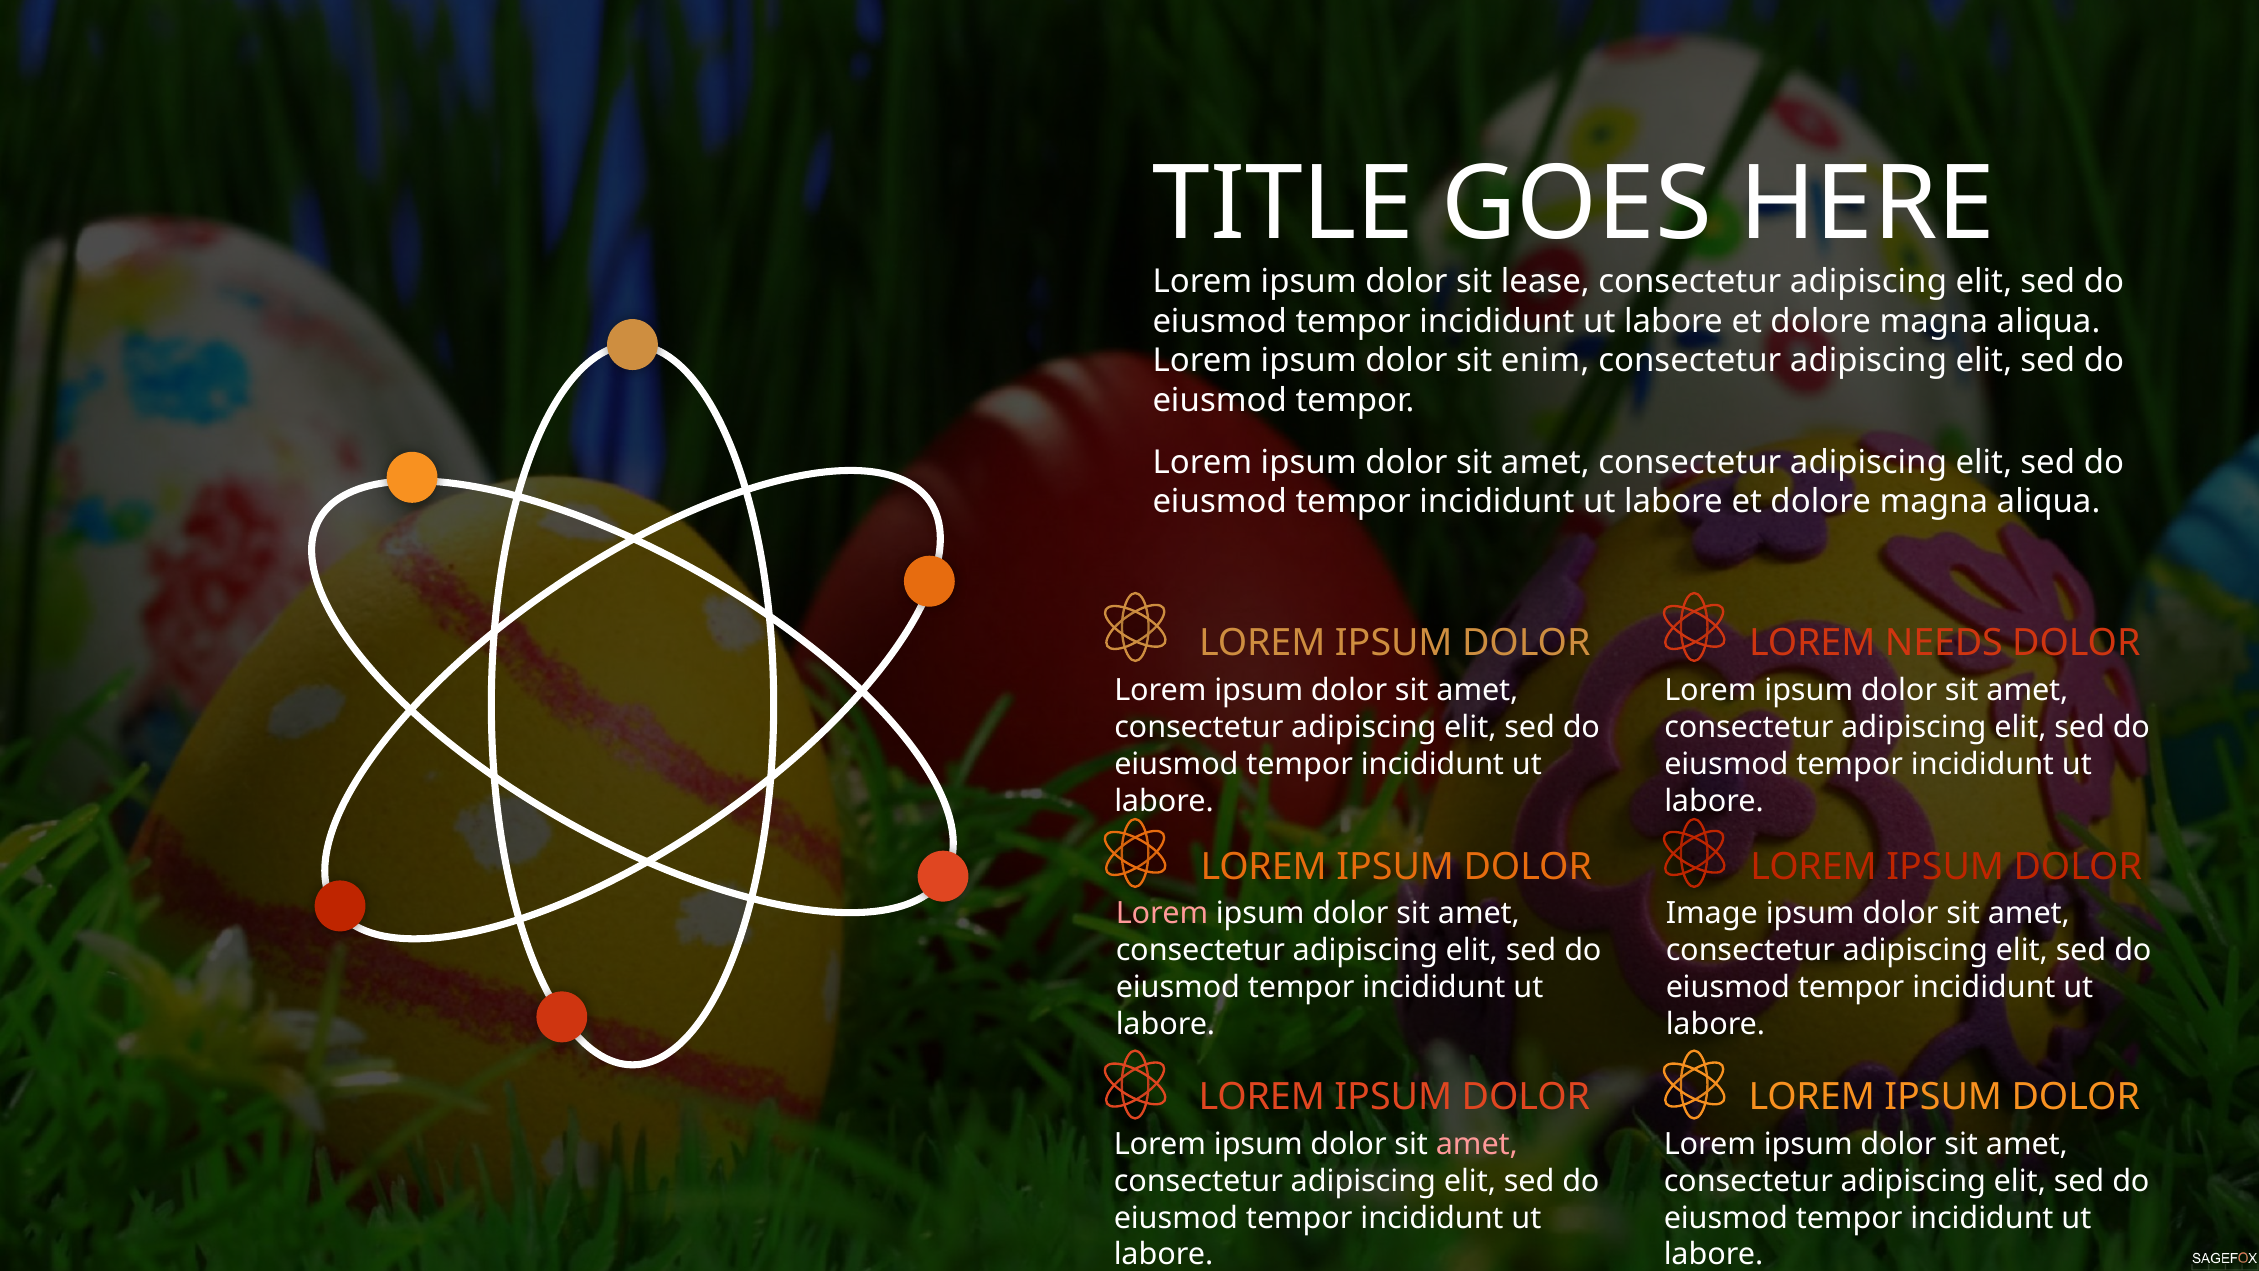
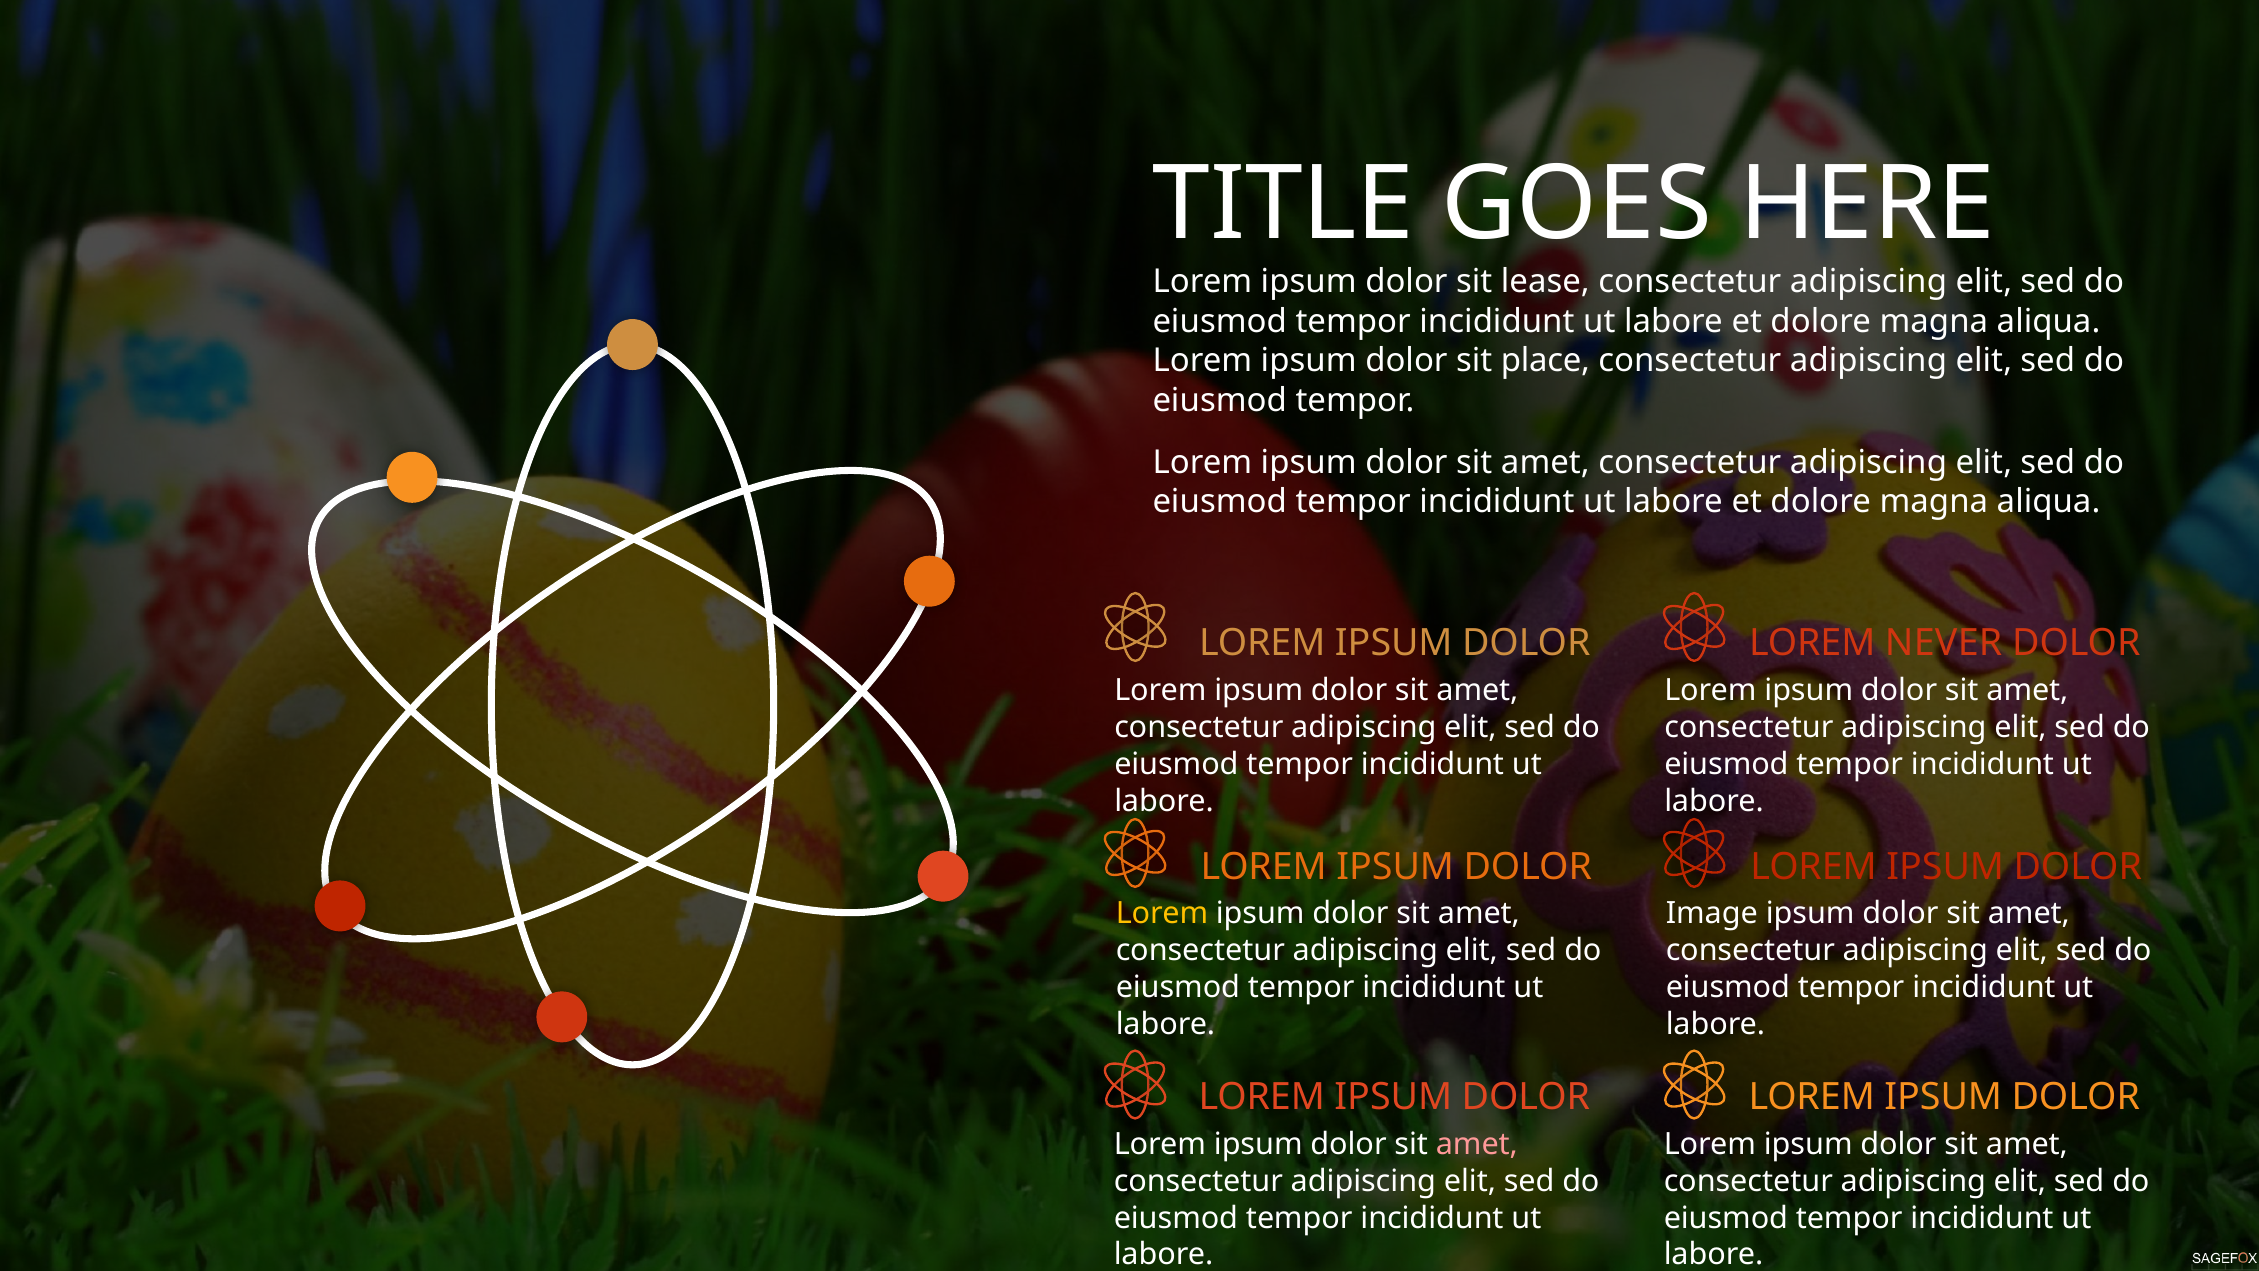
enim: enim -> place
NEEDS: NEEDS -> NEVER
Lorem at (1162, 914) colour: pink -> yellow
